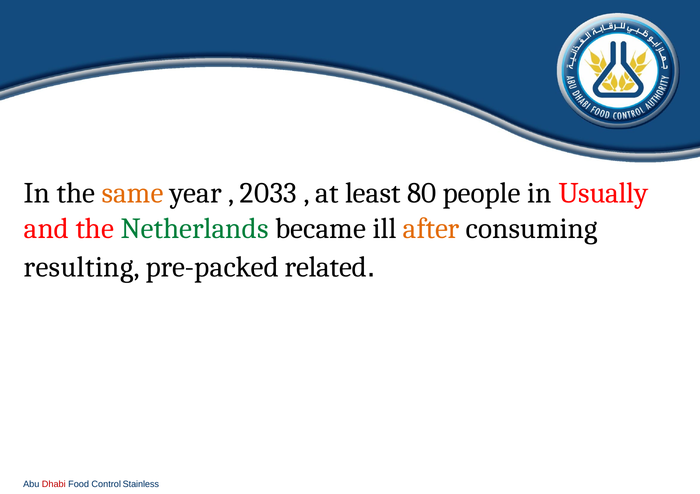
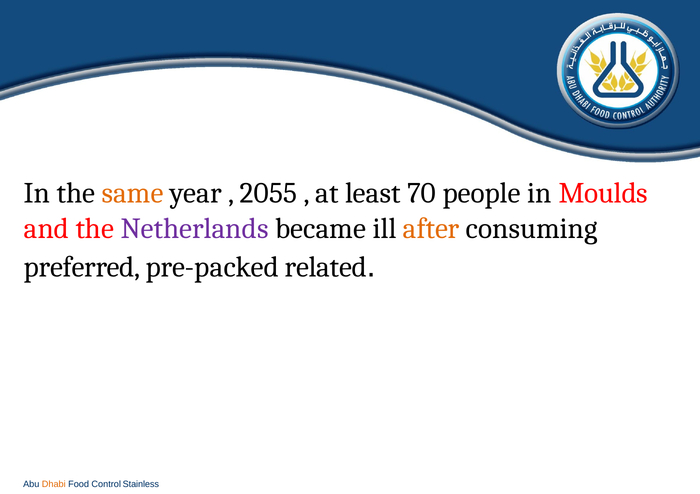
2033: 2033 -> 2055
80: 80 -> 70
Usually: Usually -> Moulds
Netherlands colour: green -> purple
resulting: resulting -> preferred
Dhabi colour: red -> orange
